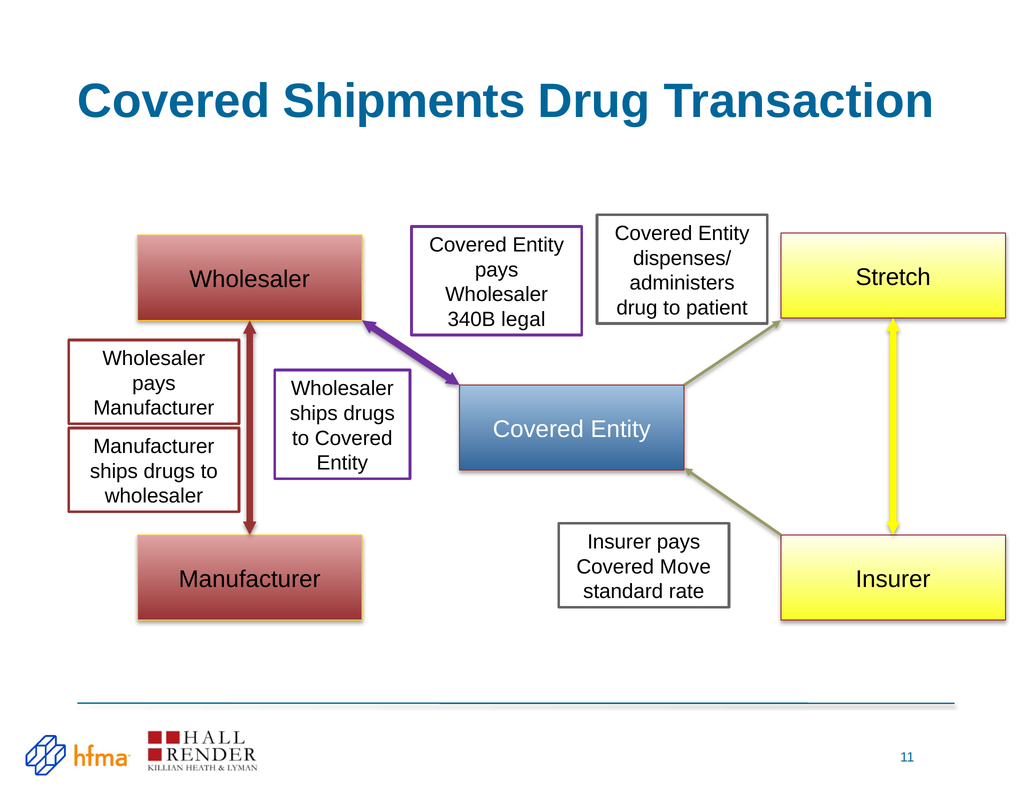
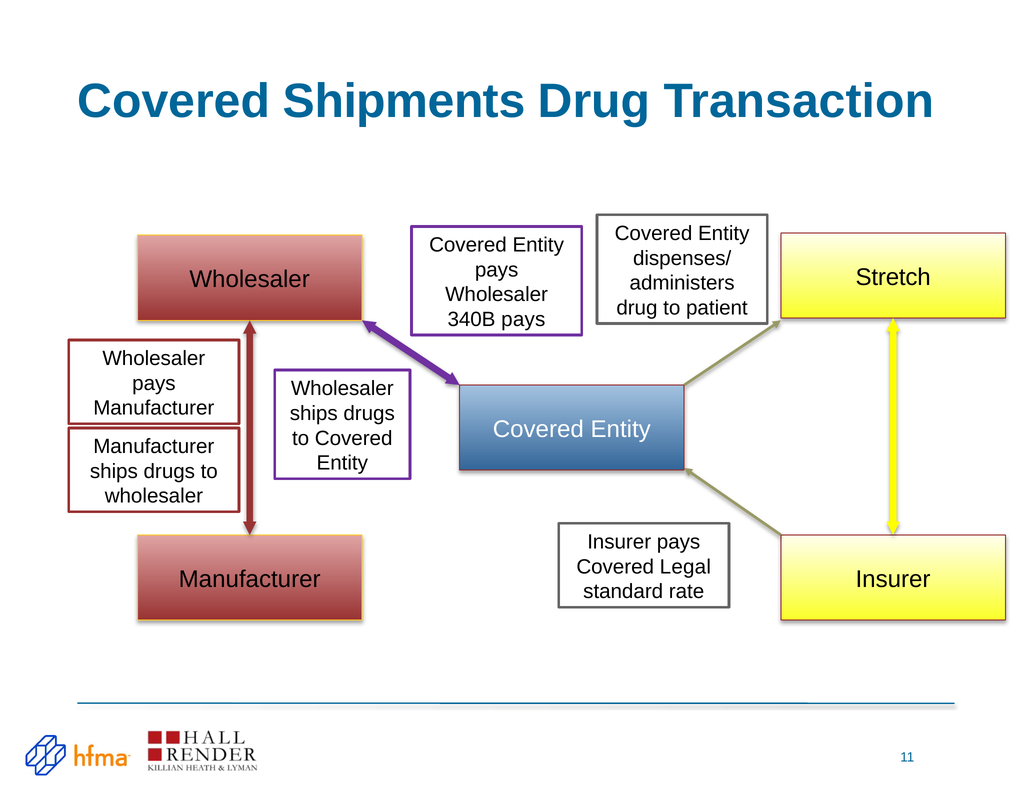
340B legal: legal -> pays
Move: Move -> Legal
